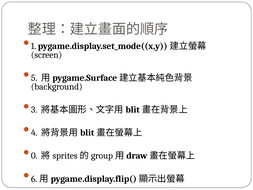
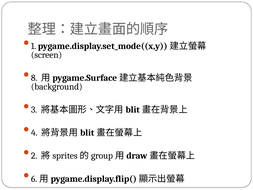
5: 5 -> 8
0: 0 -> 2
